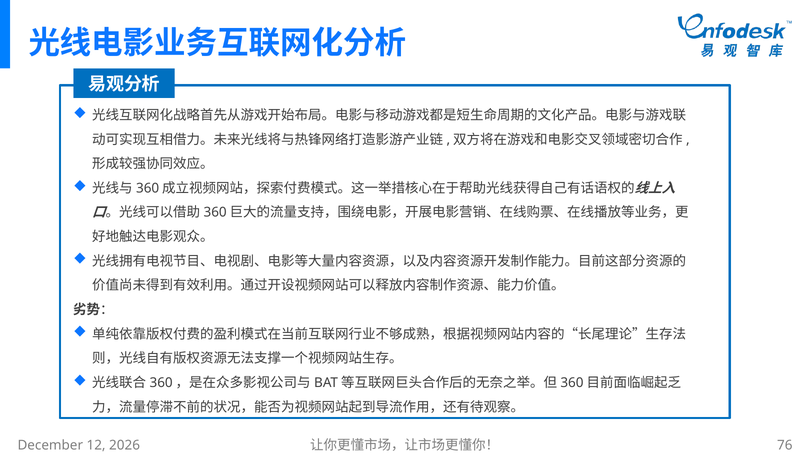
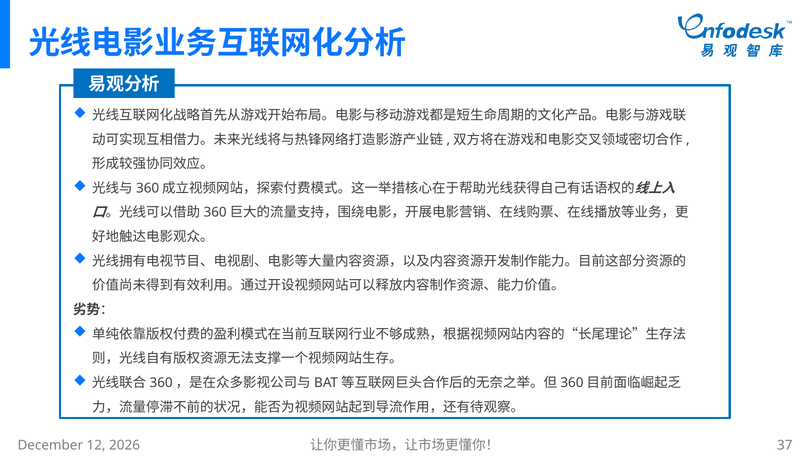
76: 76 -> 37
